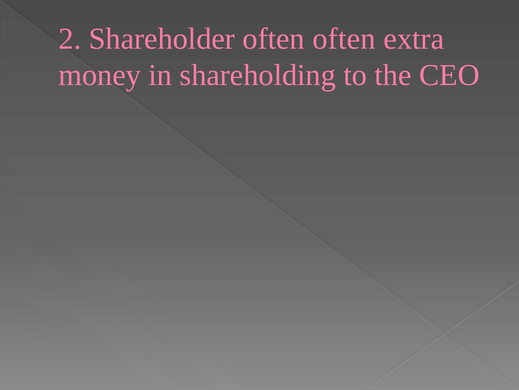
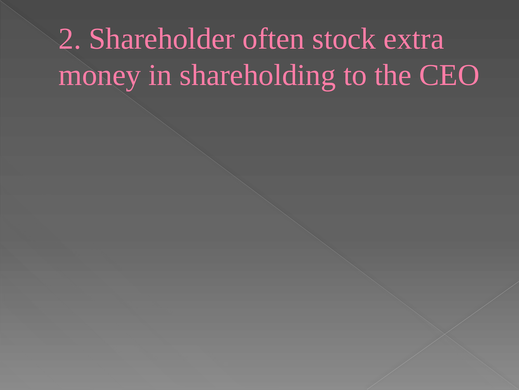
often often: often -> stock
